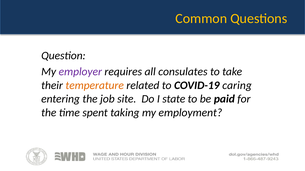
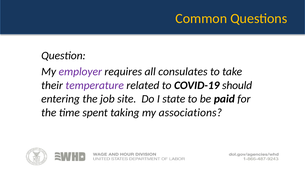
temperature colour: orange -> purple
caring: caring -> should
employment: employment -> associations
